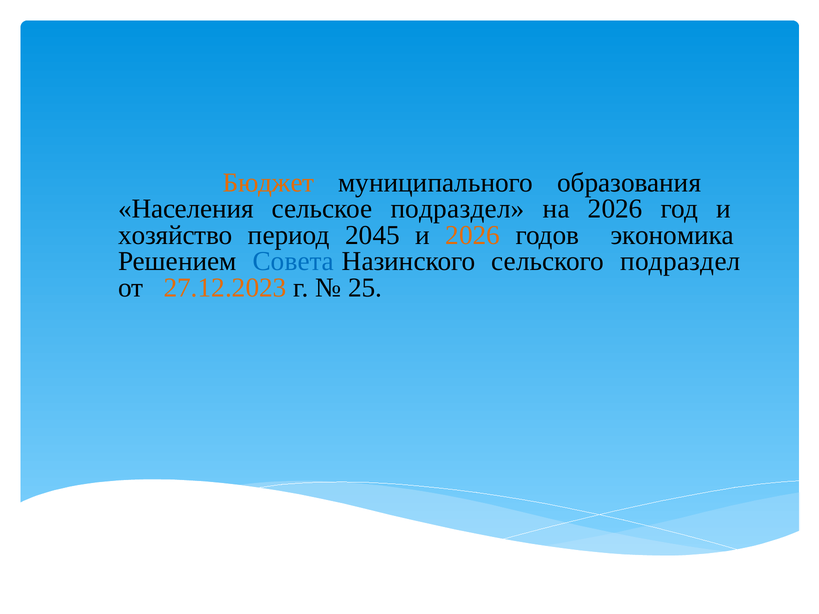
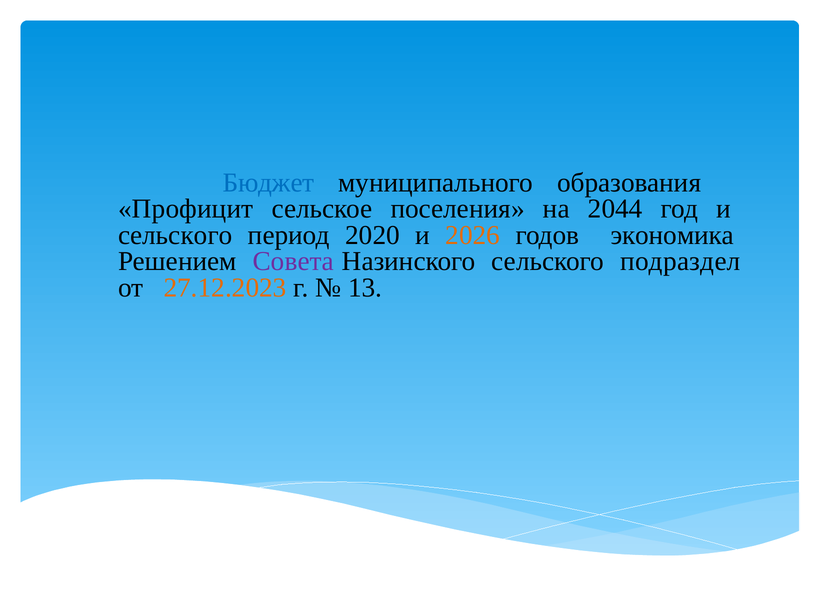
Бюджет colour: orange -> blue
Населения: Населения -> Профицит
сельское подраздел: подраздел -> поселения
на 2026: 2026 -> 2044
хозяйство at (175, 235): хозяйство -> сельского
2045: 2045 -> 2020
Совета colour: blue -> purple
25: 25 -> 13
